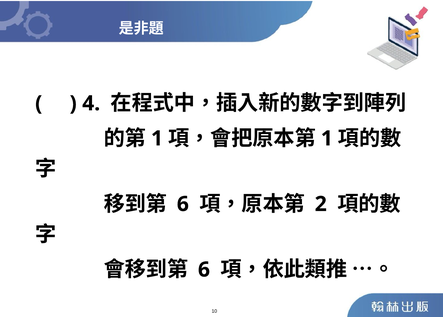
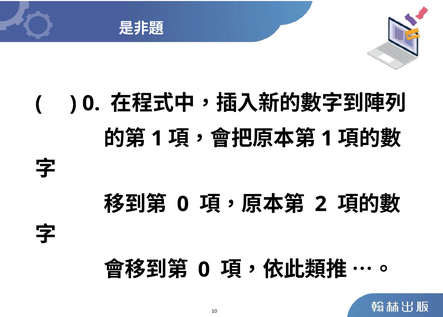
4 at (91, 103): 4 -> 0
6 at (183, 204): 6 -> 0
6 at (204, 269): 6 -> 0
